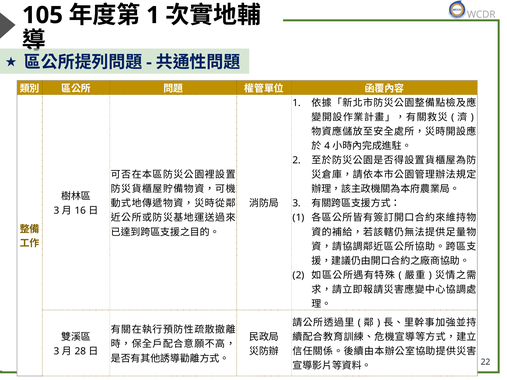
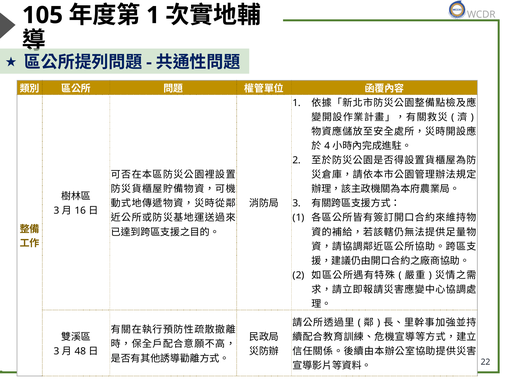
28: 28 -> 48
